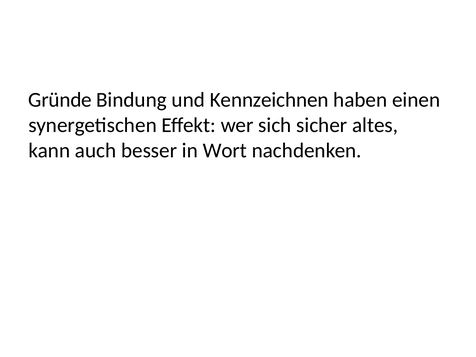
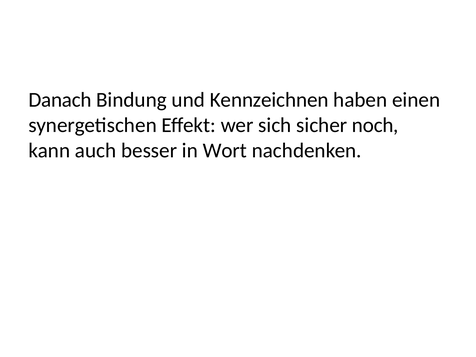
Gründe: Gründe -> Danach
altes: altes -> noch
